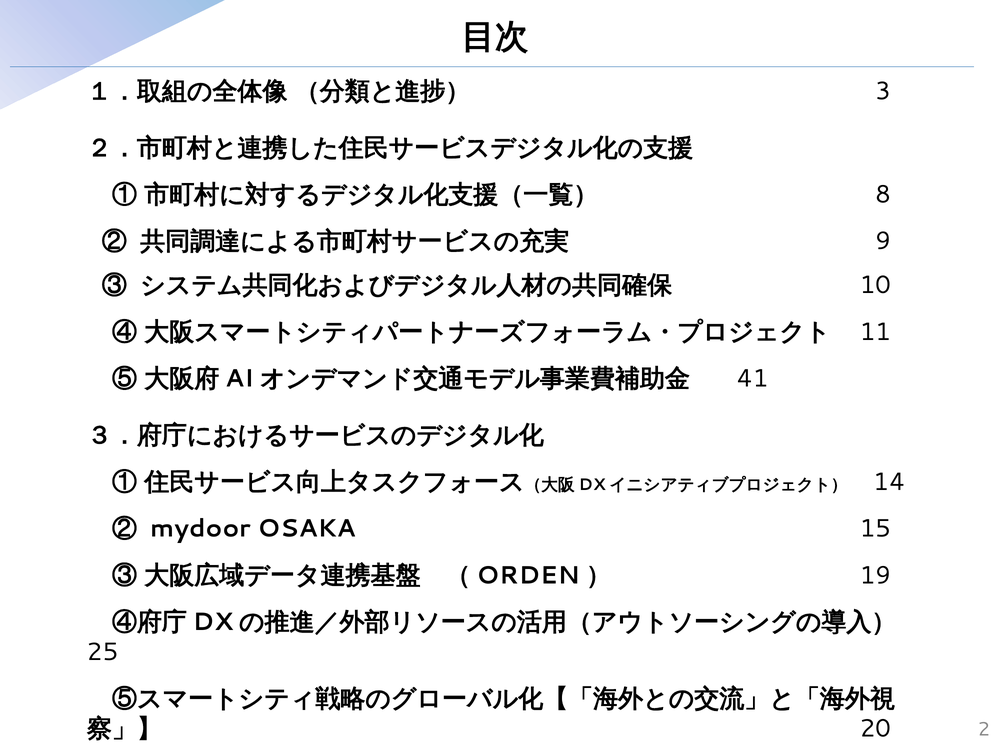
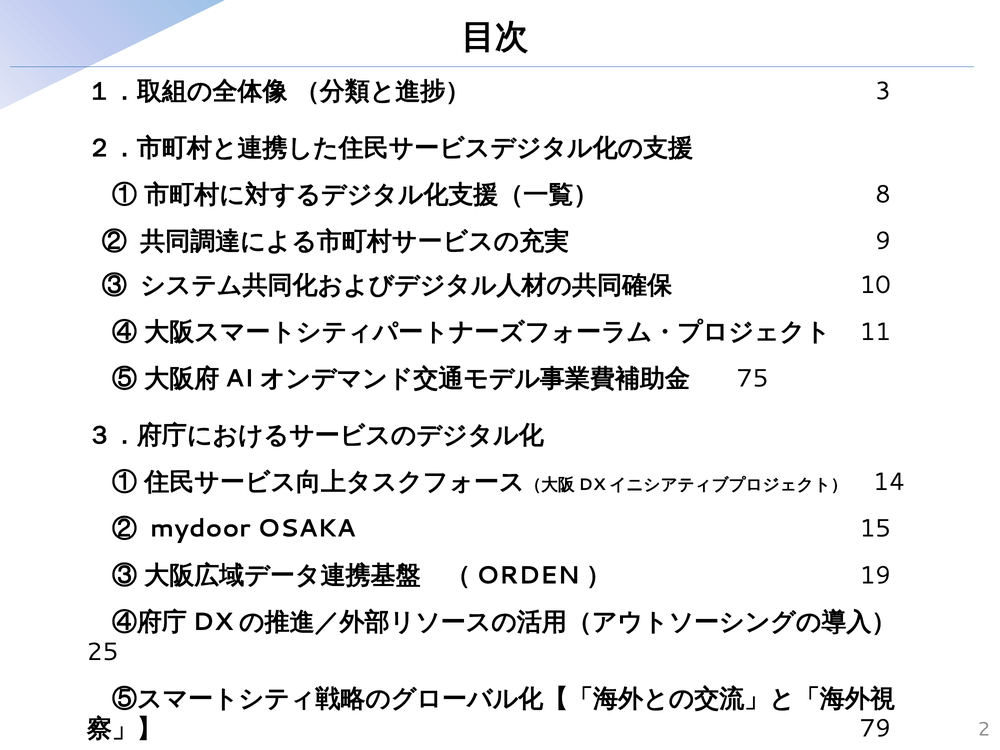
41: 41 -> 75
20: 20 -> 79
